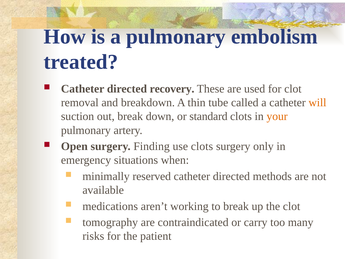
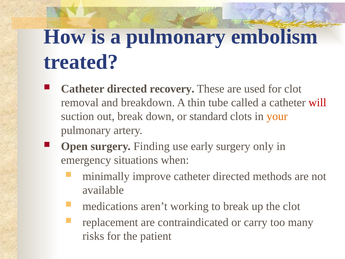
will colour: orange -> red
use clots: clots -> early
reserved: reserved -> improve
tomography: tomography -> replacement
